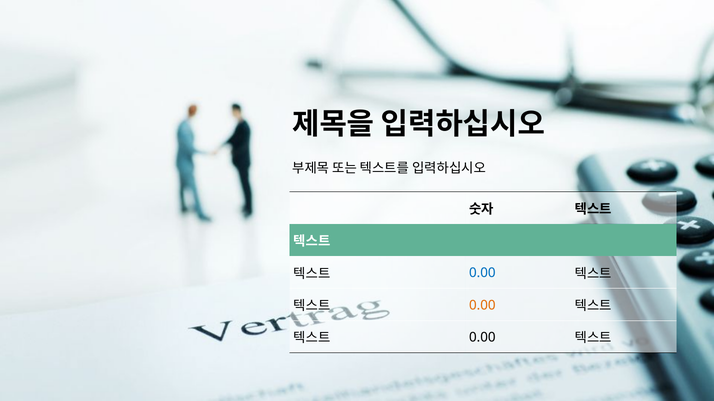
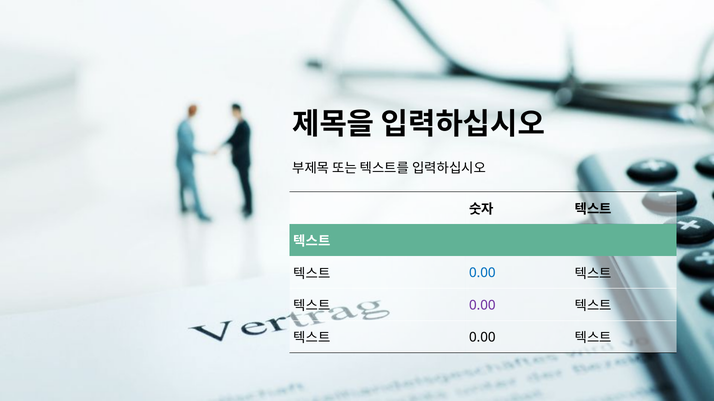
0.00 at (482, 306) colour: orange -> purple
